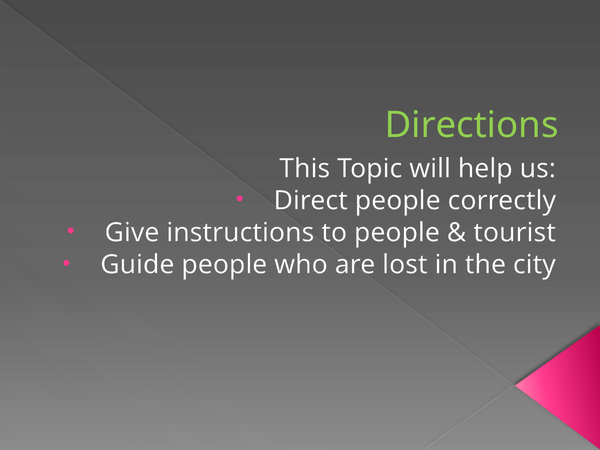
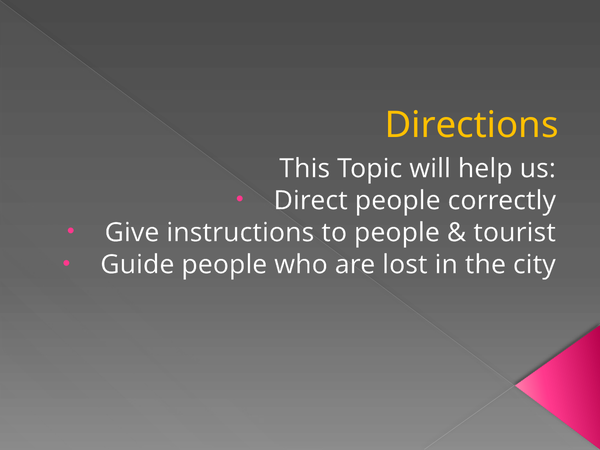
Directions colour: light green -> yellow
